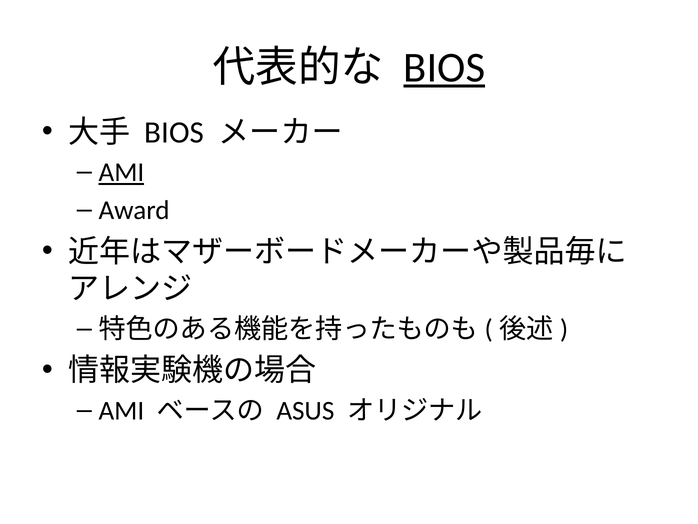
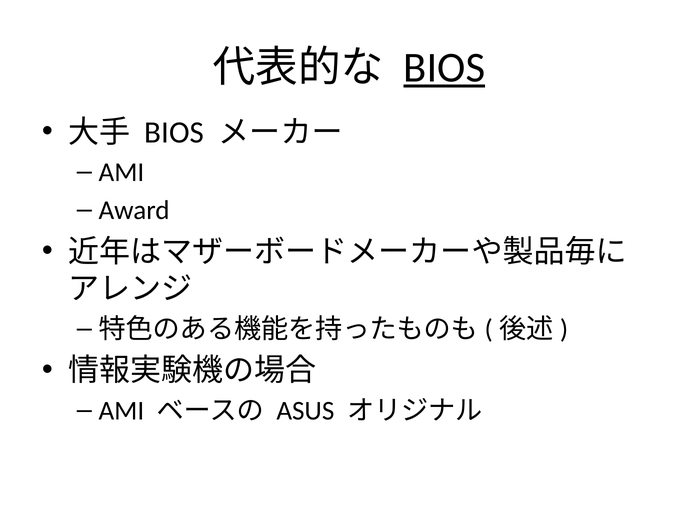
AMI at (121, 172) underline: present -> none
